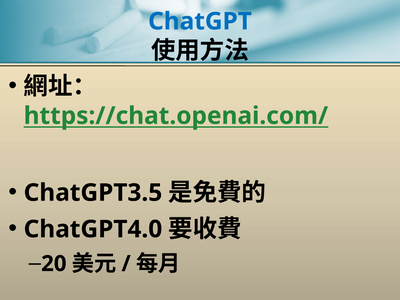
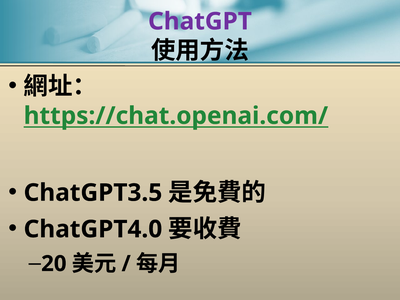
ChatGPT colour: blue -> purple
